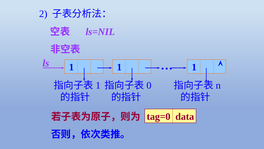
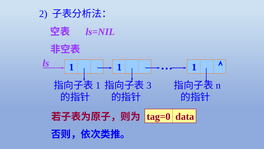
0: 0 -> 3
